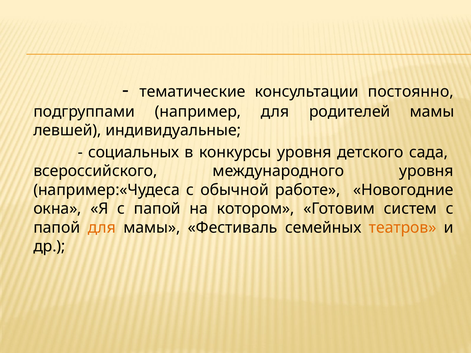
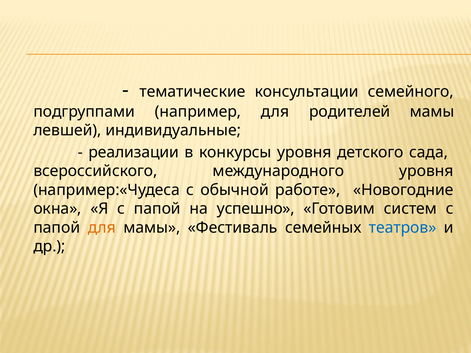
постоянно: постоянно -> семейного
социальных: социальных -> реализации
котором: котором -> успешно
театров colour: orange -> blue
